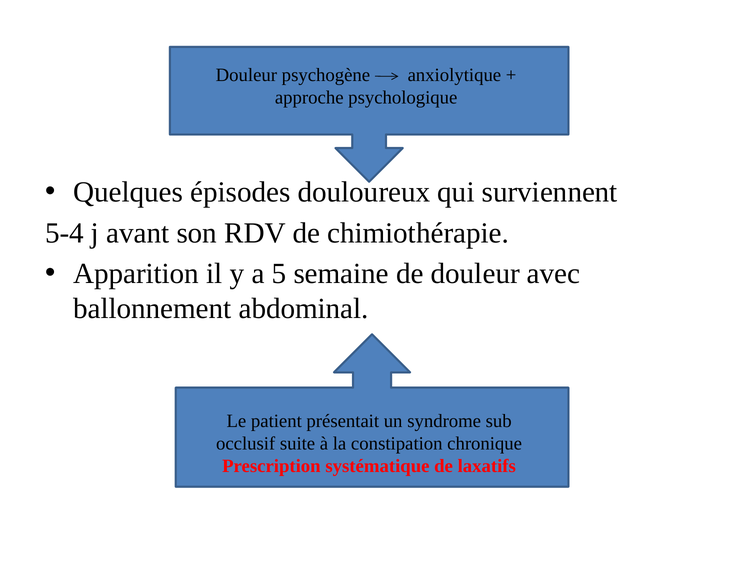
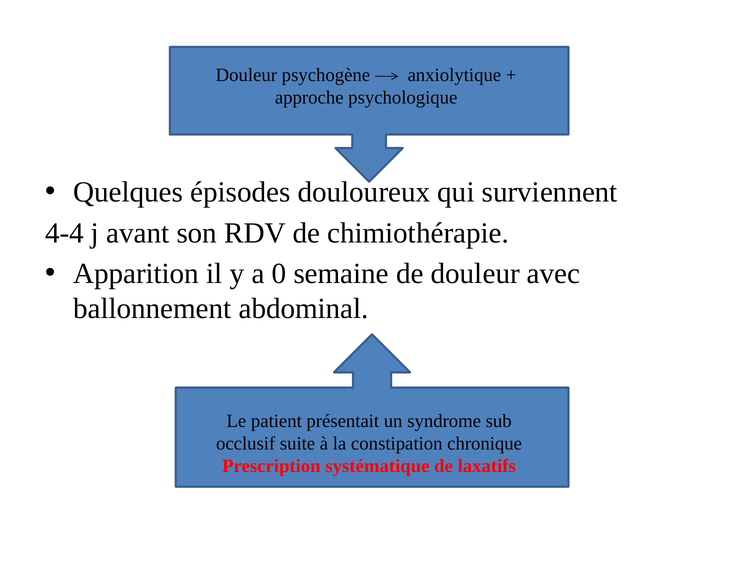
5-4: 5-4 -> 4-4
5: 5 -> 0
